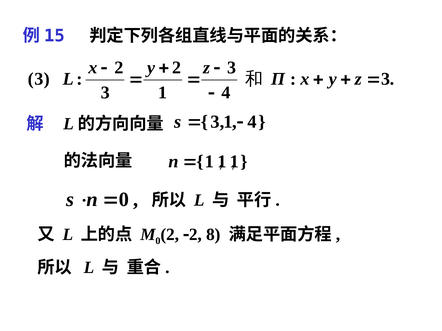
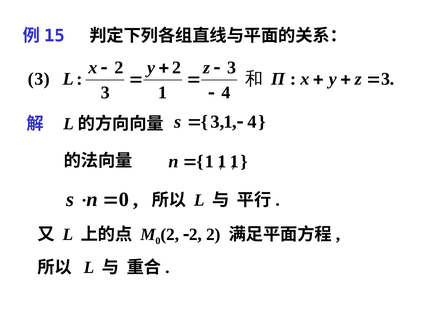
8 at (213, 235): 8 -> 2
